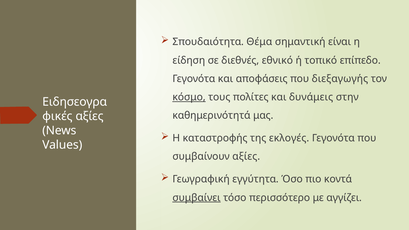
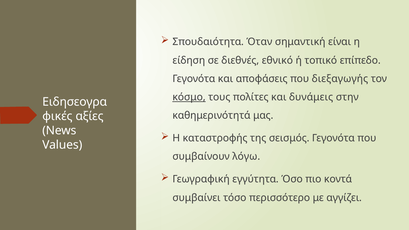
Θέμα: Θέμα -> Όταν
εκλογές: εκλογές -> σεισμός
συμβαίνουν αξίες: αξίες -> λόγω
συμβαίνει underline: present -> none
